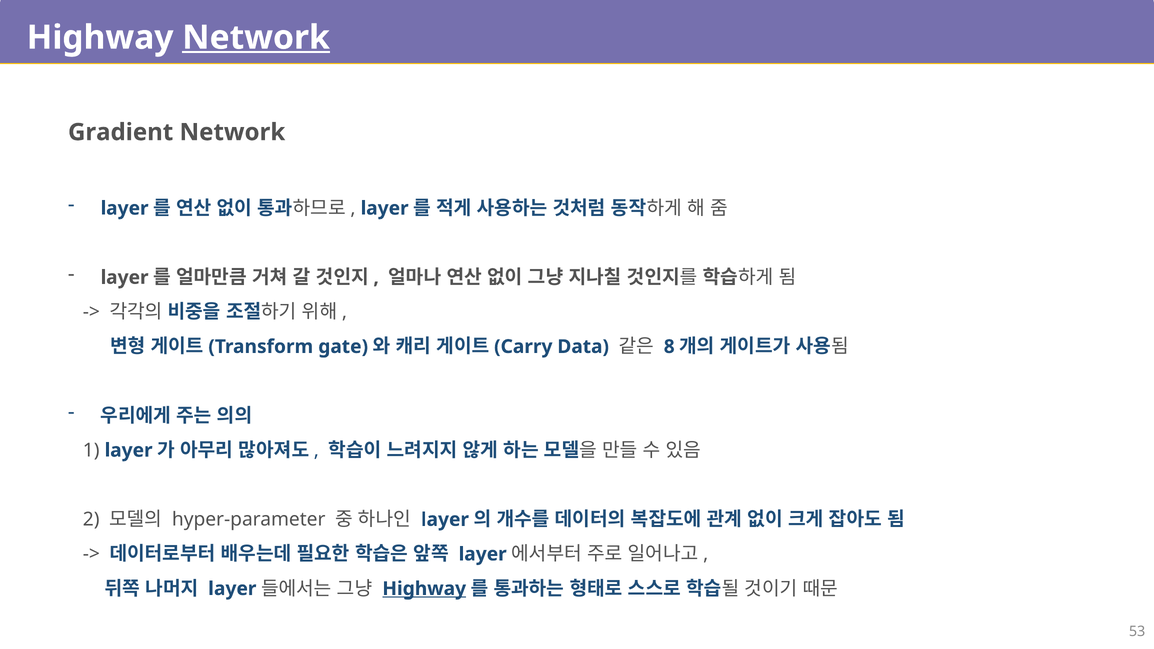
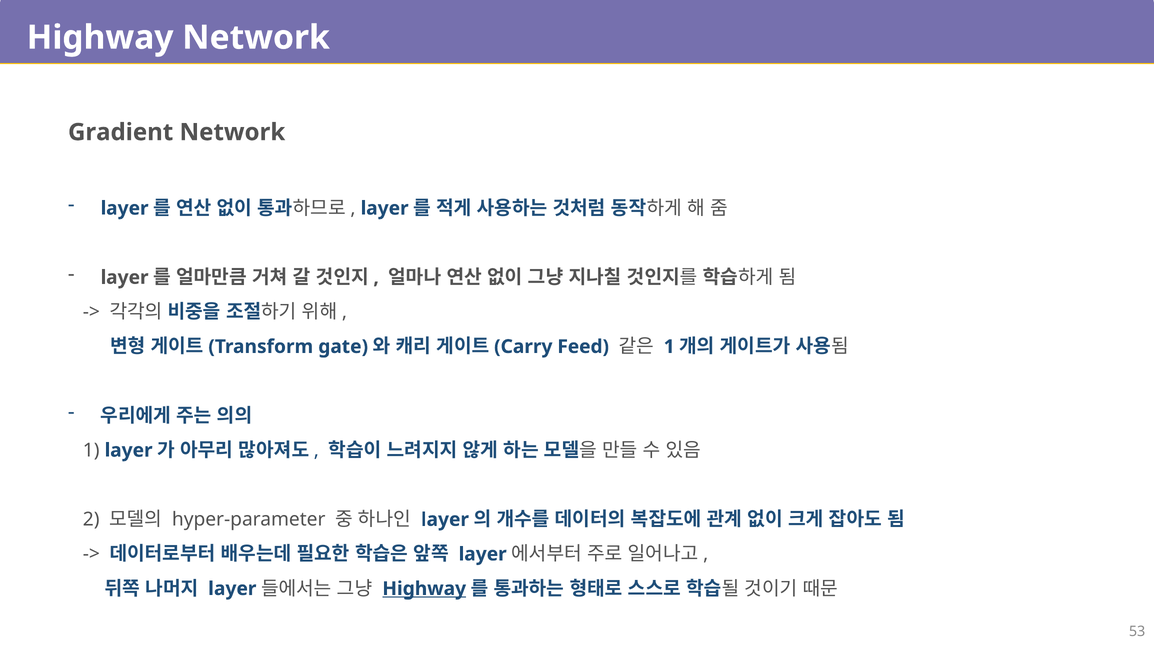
Network at (256, 38) underline: present -> none
Data: Data -> Feed
8 at (669, 347): 8 -> 1
